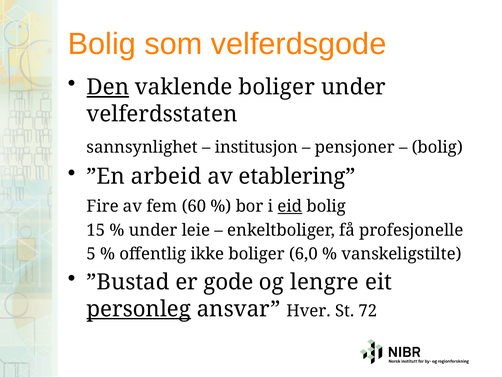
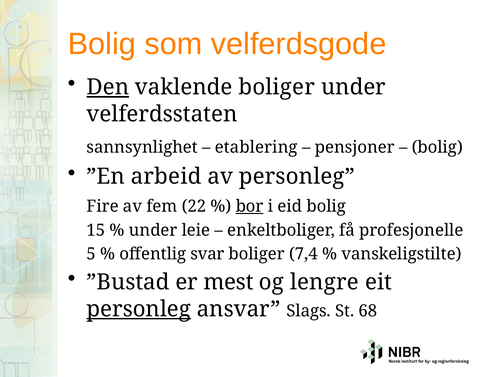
institusjon: institusjon -> etablering
av etablering: etablering -> personleg
60: 60 -> 22
bor underline: none -> present
eid underline: present -> none
ikke: ikke -> svar
6,0: 6,0 -> 7,4
gode: gode -> mest
Hver: Hver -> Slags
72: 72 -> 68
